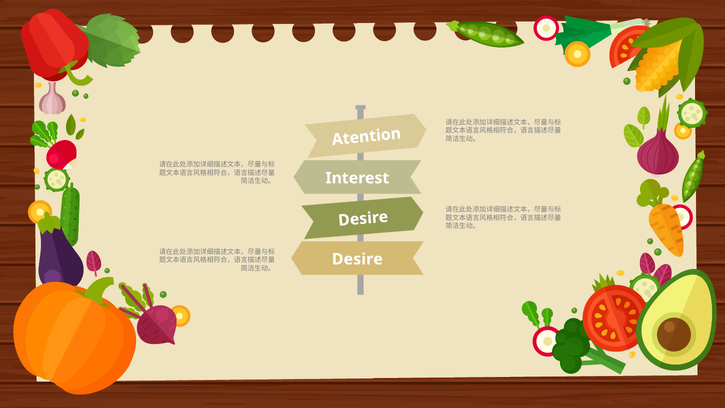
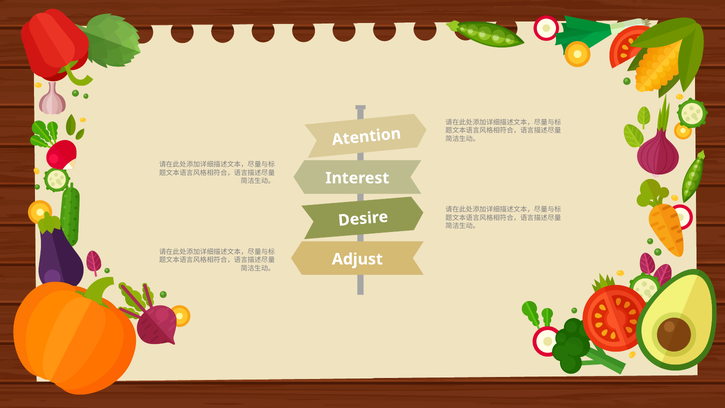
Desire at (357, 259): Desire -> Adjust
